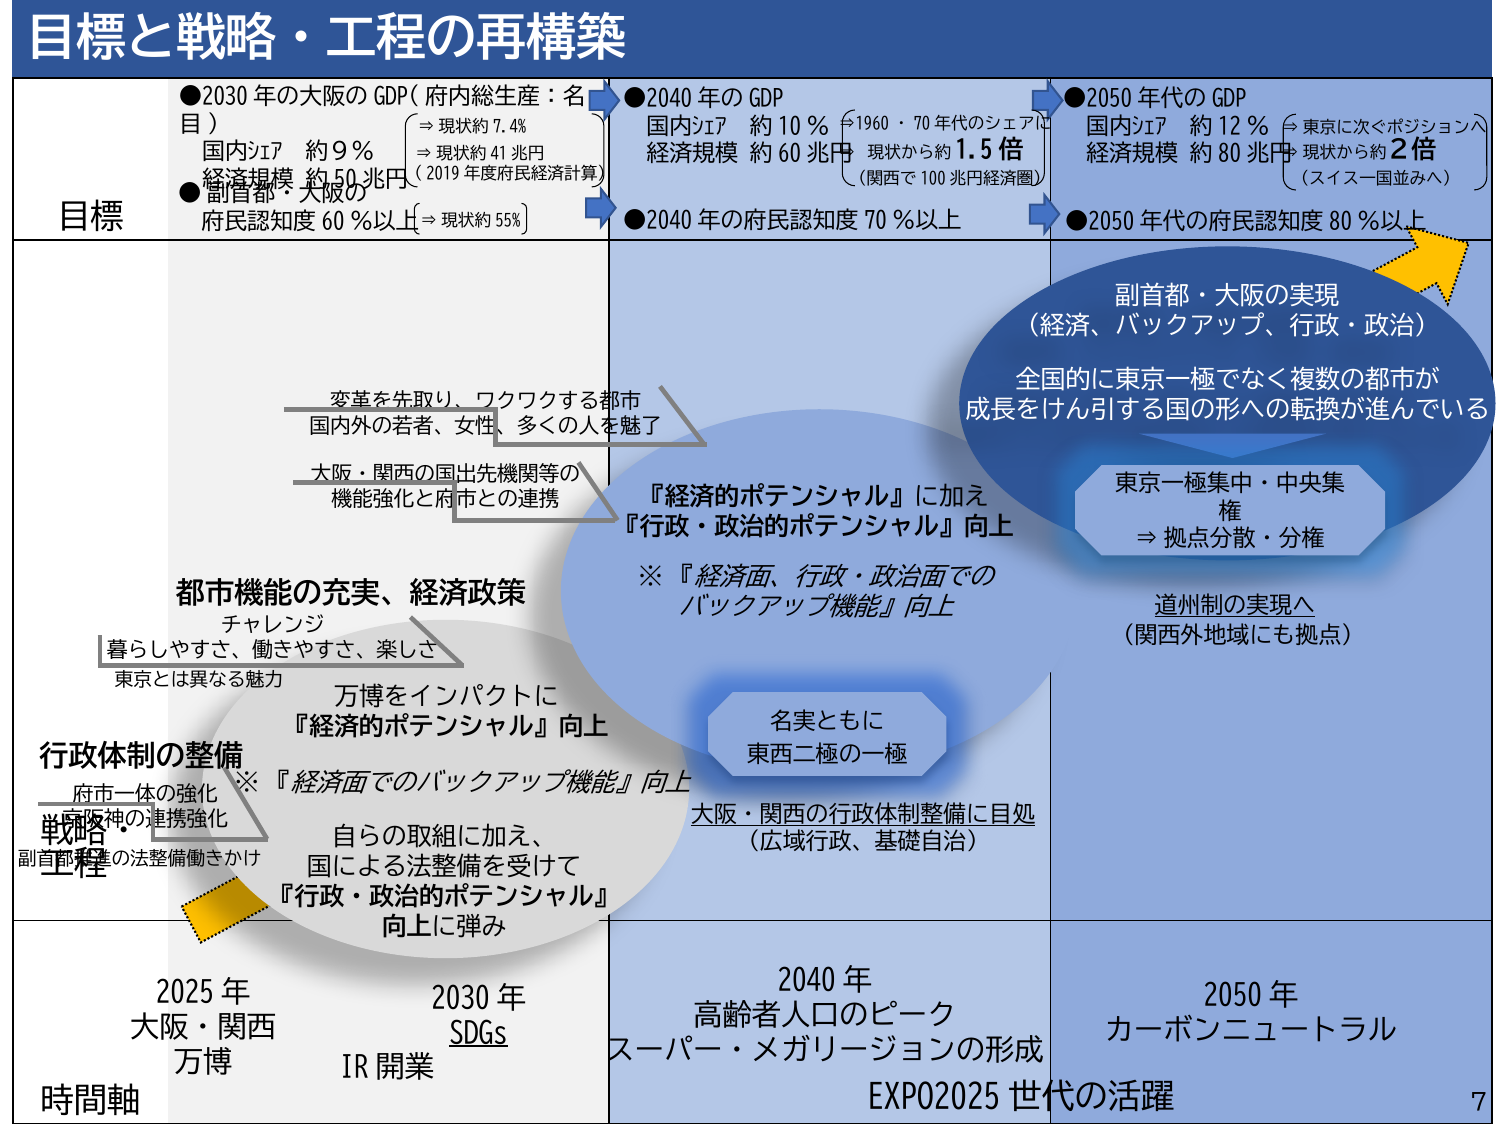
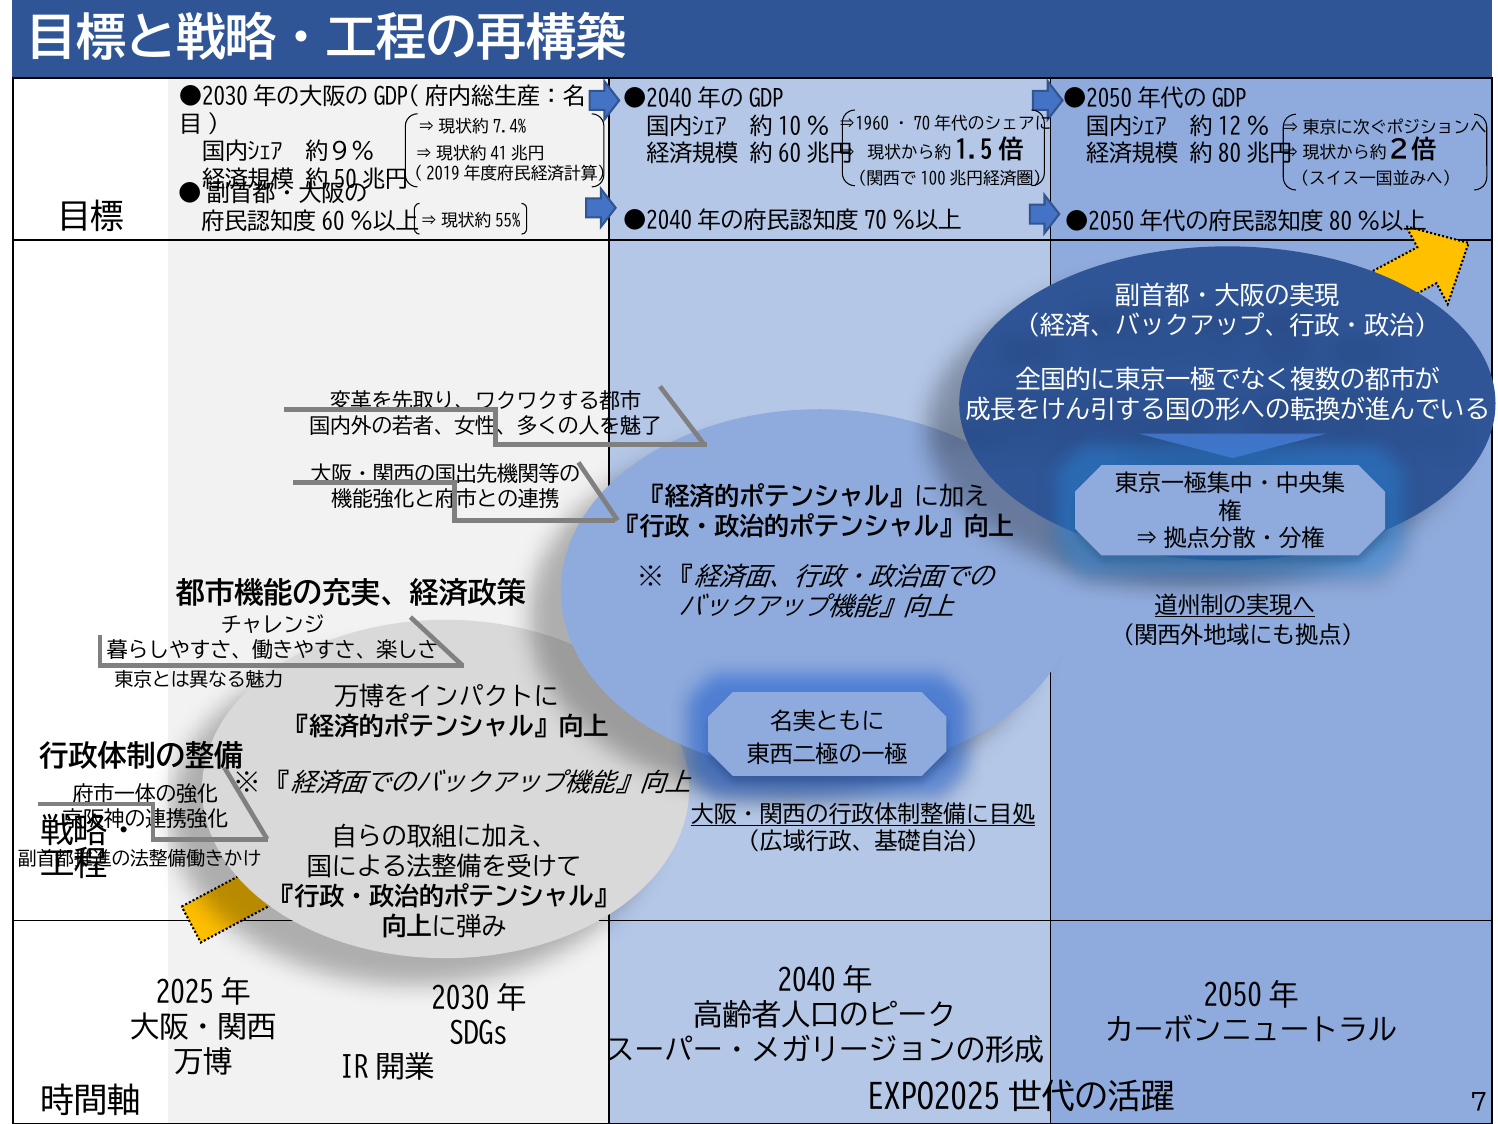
SDGs underline: present -> none
